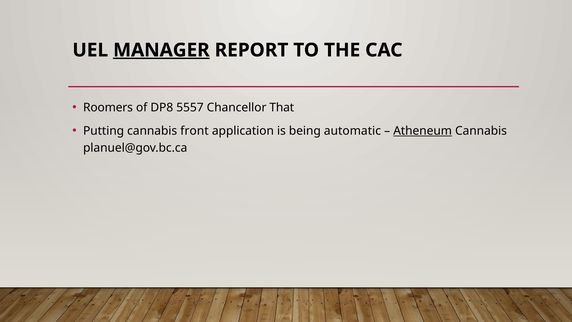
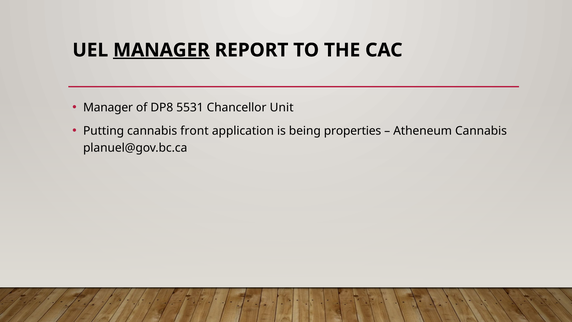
Roomers at (108, 108): Roomers -> Manager
5557: 5557 -> 5531
That: That -> Unit
automatic: automatic -> properties
Atheneum underline: present -> none
